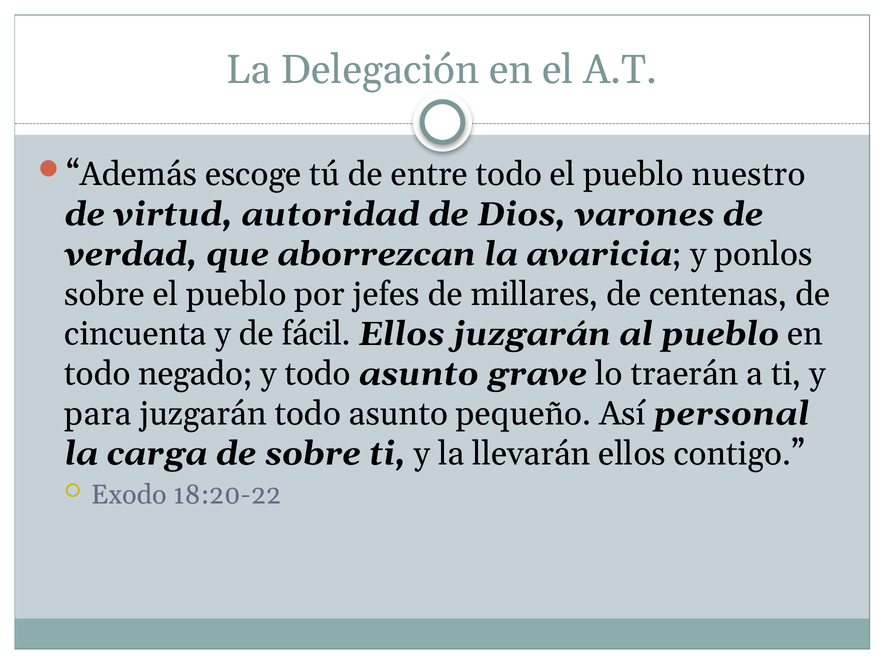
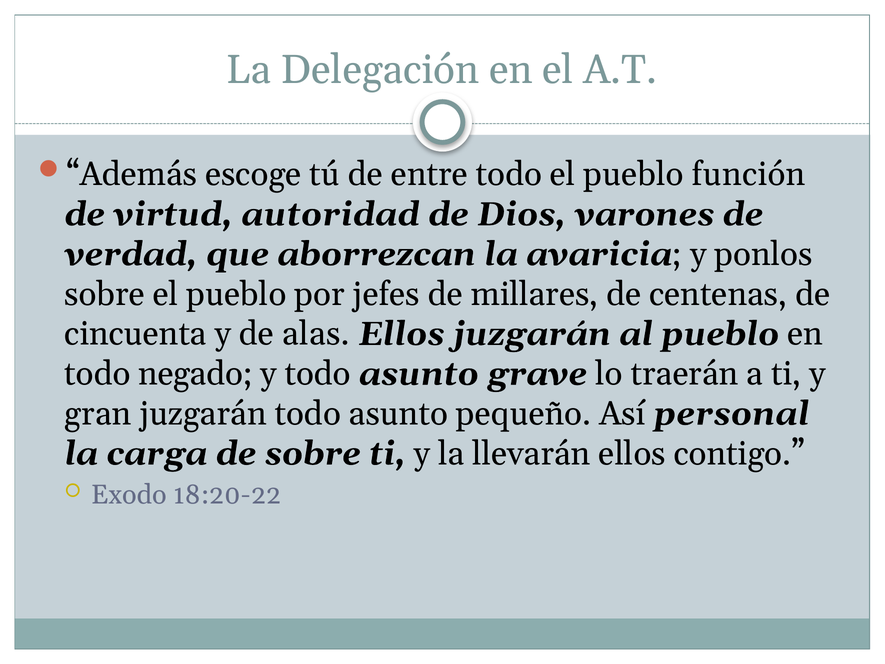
nuestro: nuestro -> función
fácil: fácil -> alas
para: para -> gran
